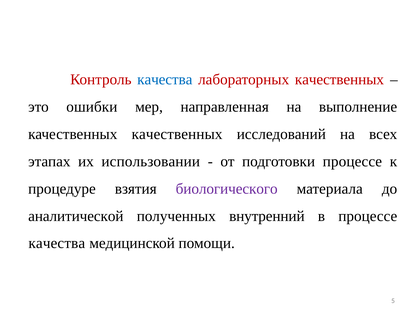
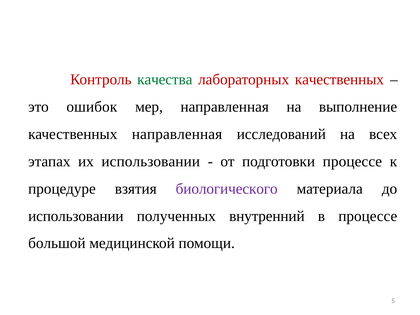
качества at (165, 80) colour: blue -> green
ошибки: ошибки -> ошибок
качественных качественных: качественных -> направленная
аналитической at (76, 216): аналитической -> использовании
качества at (57, 243): качества -> большой
